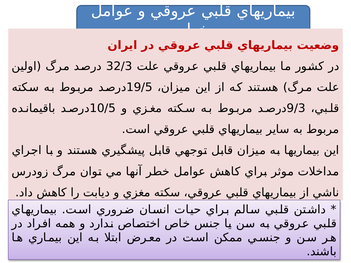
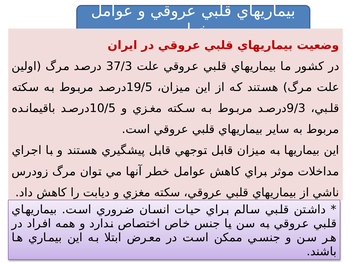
32/3: 32/3 -> 37/3
